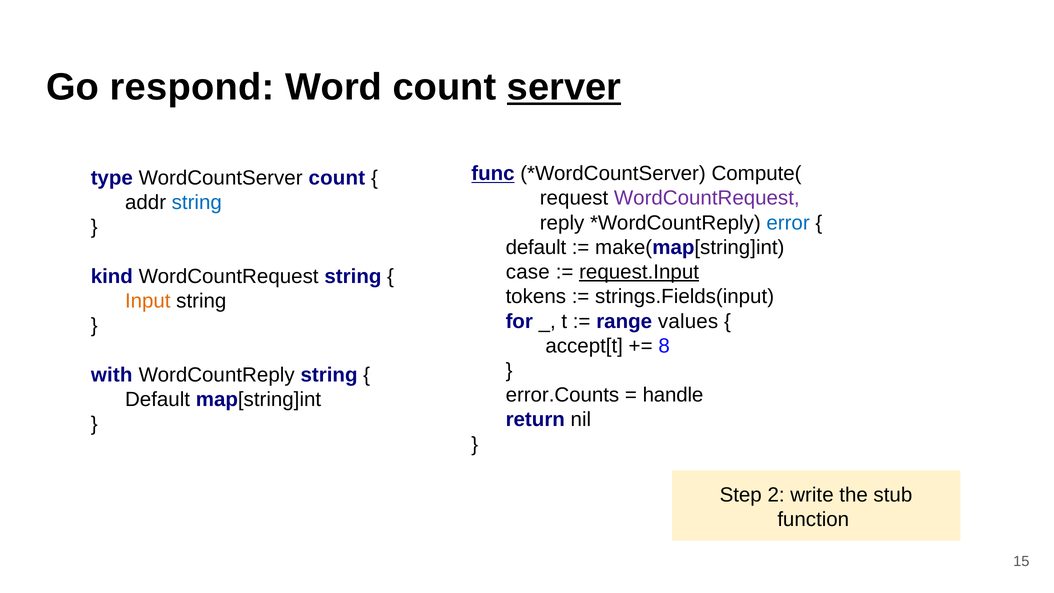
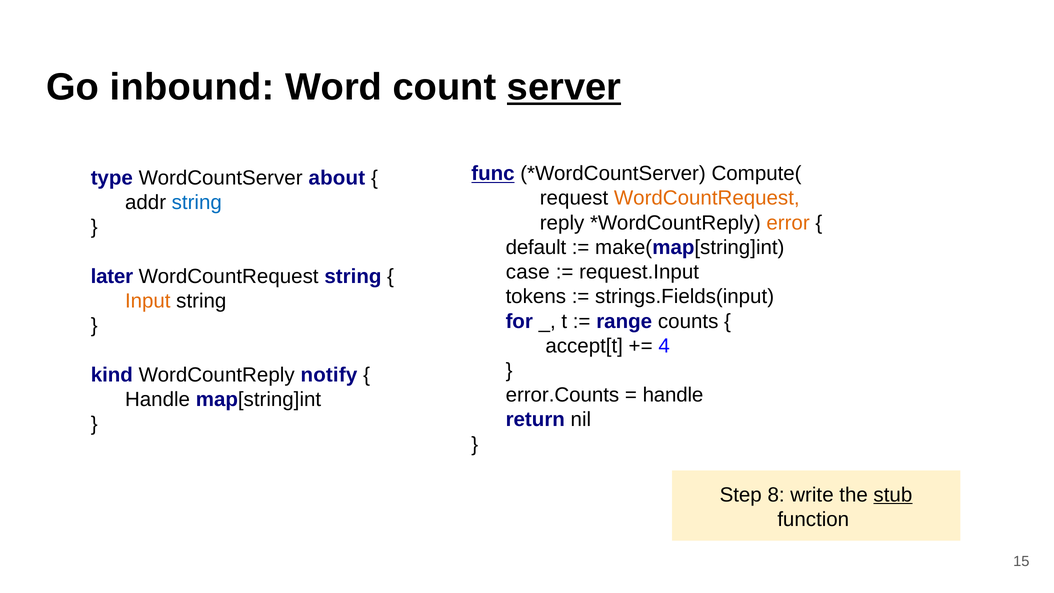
respond: respond -> inbound
WordCountServer count: count -> about
WordCountRequest at (707, 198) colour: purple -> orange
error colour: blue -> orange
request.Input underline: present -> none
kind: kind -> later
values: values -> counts
8: 8 -> 4
with: with -> kind
WordCountReply string: string -> notify
Default at (158, 399): Default -> Handle
2: 2 -> 8
stub underline: none -> present
